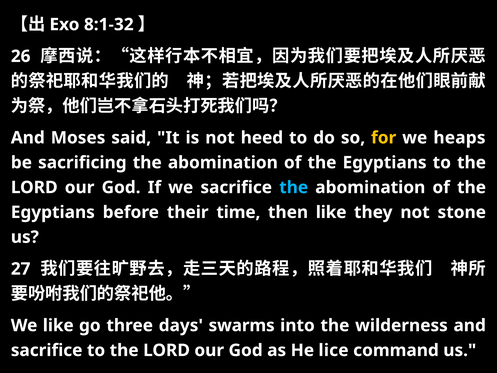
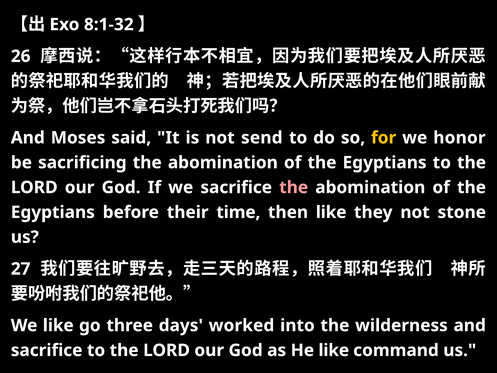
heed: heed -> send
heaps: heaps -> honor
the at (294, 187) colour: light blue -> pink
swarms: swarms -> worked
He lice: lice -> like
